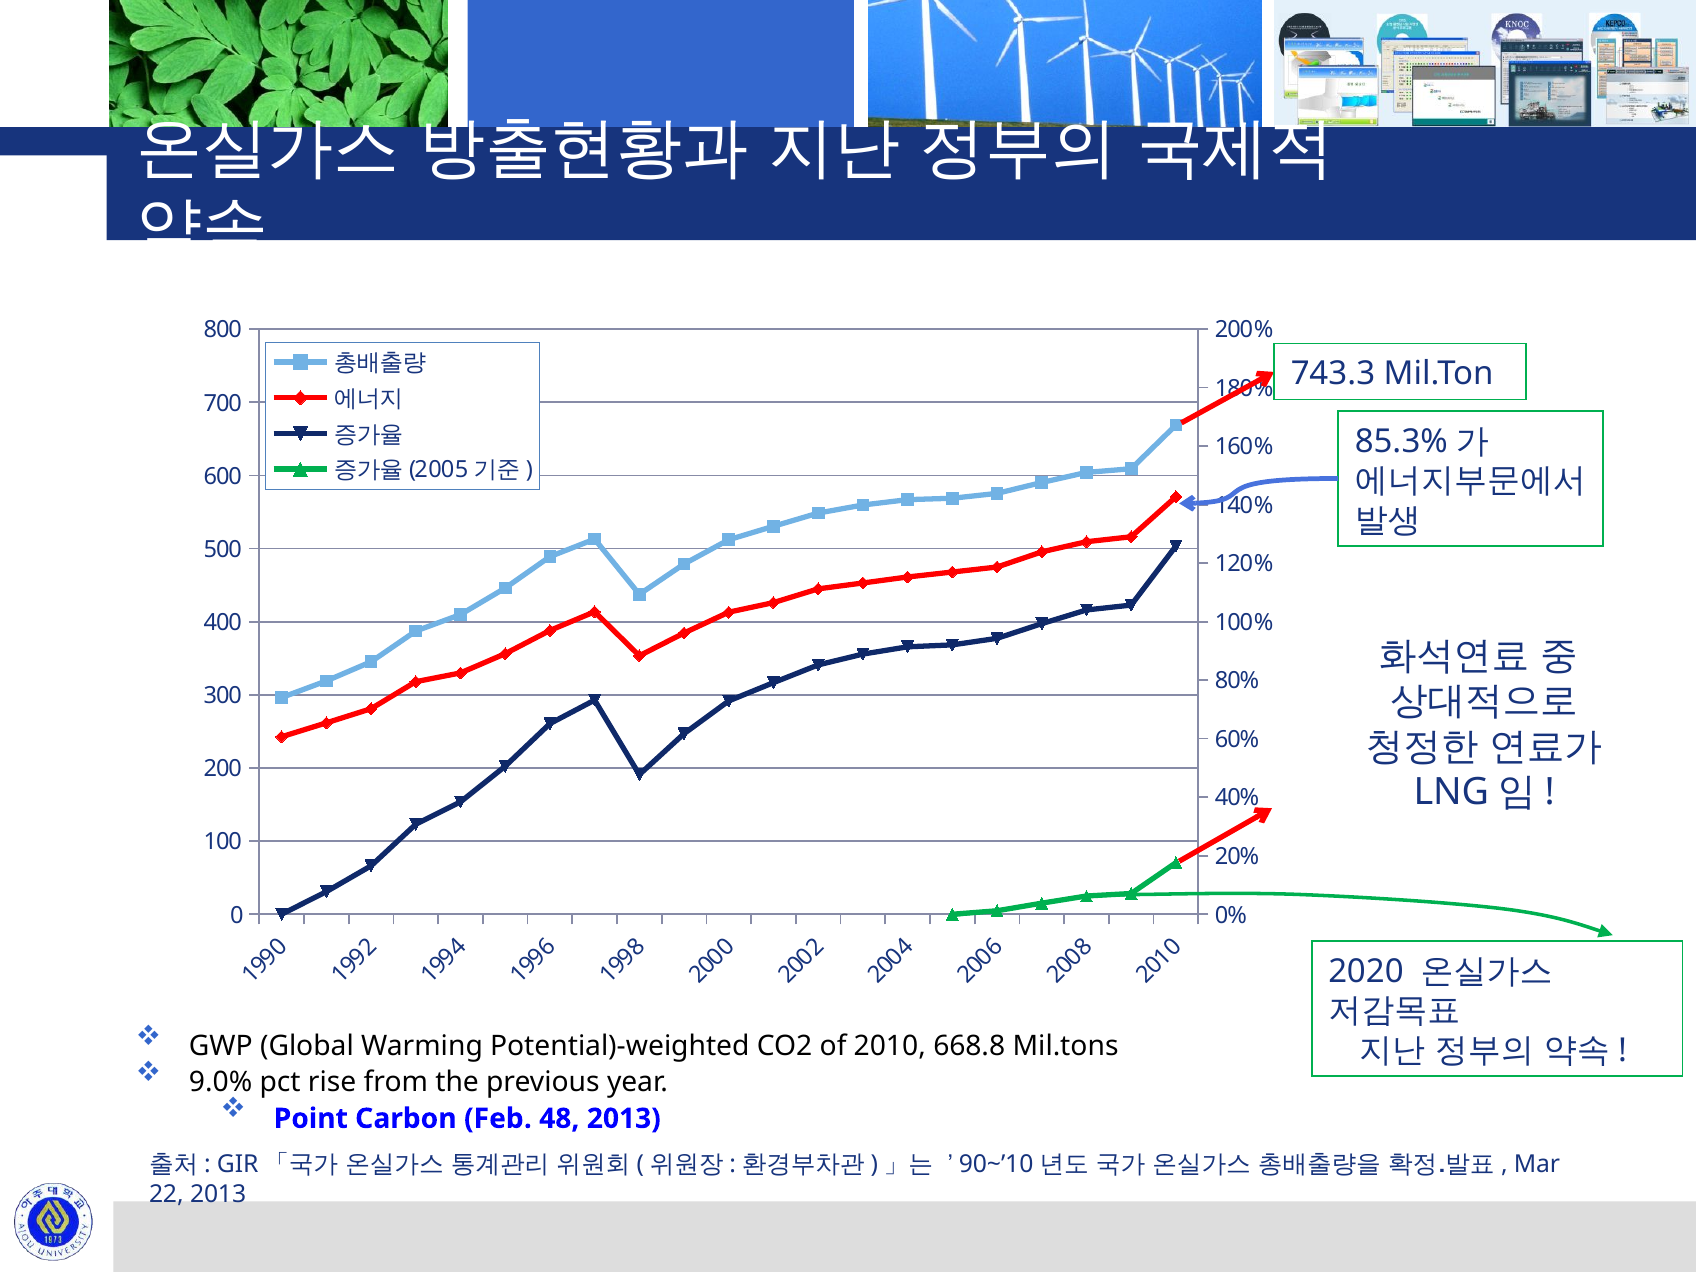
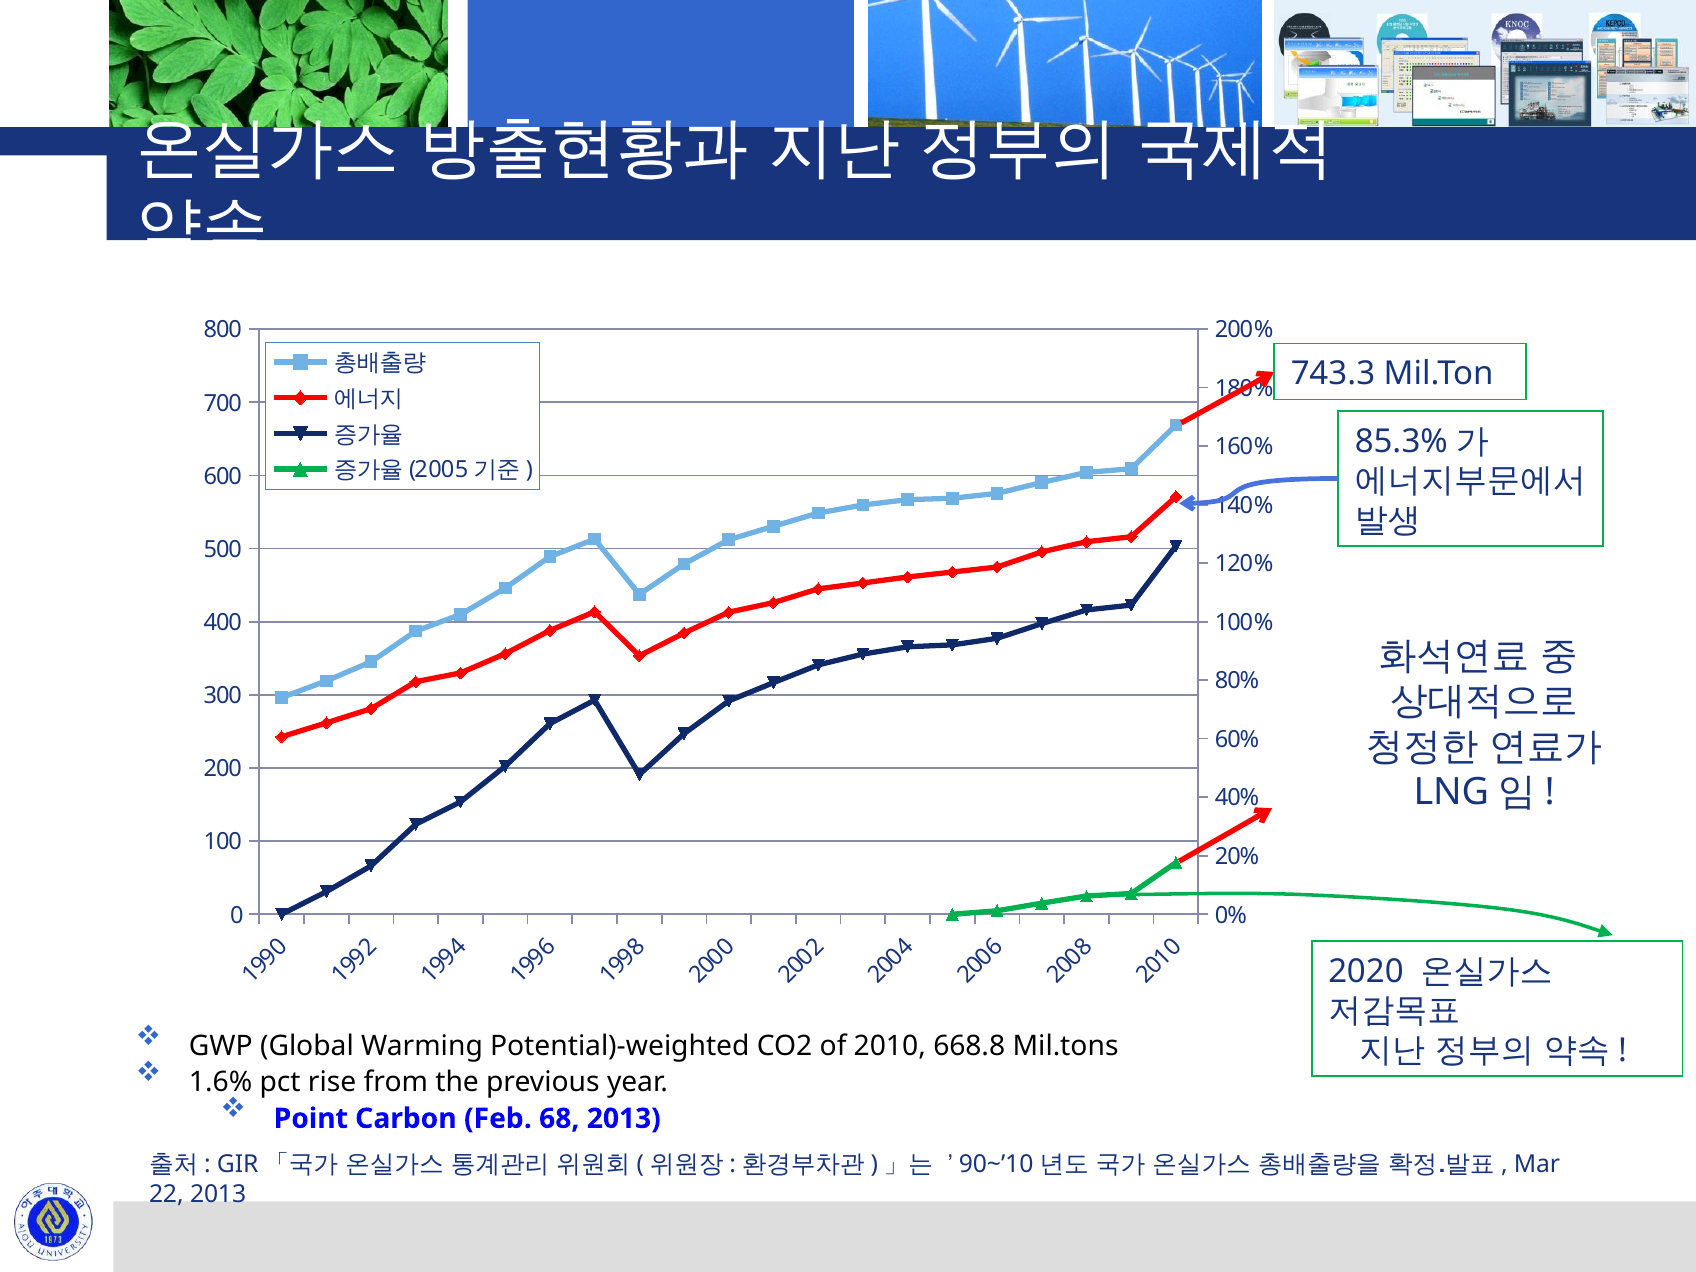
9.0%: 9.0% -> 1.6%
48: 48 -> 68
